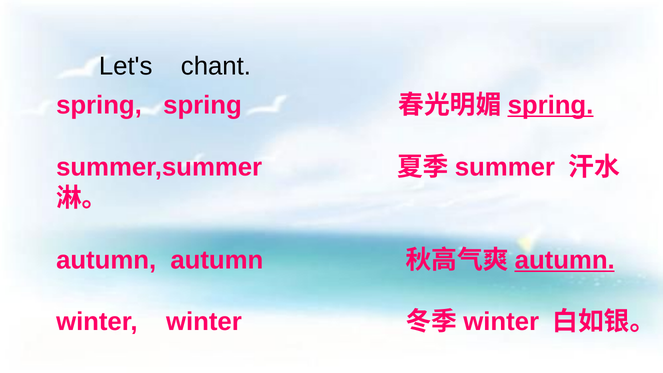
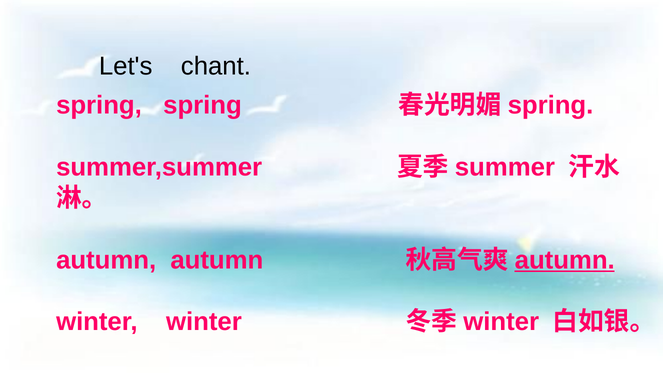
spring at (550, 105) underline: present -> none
